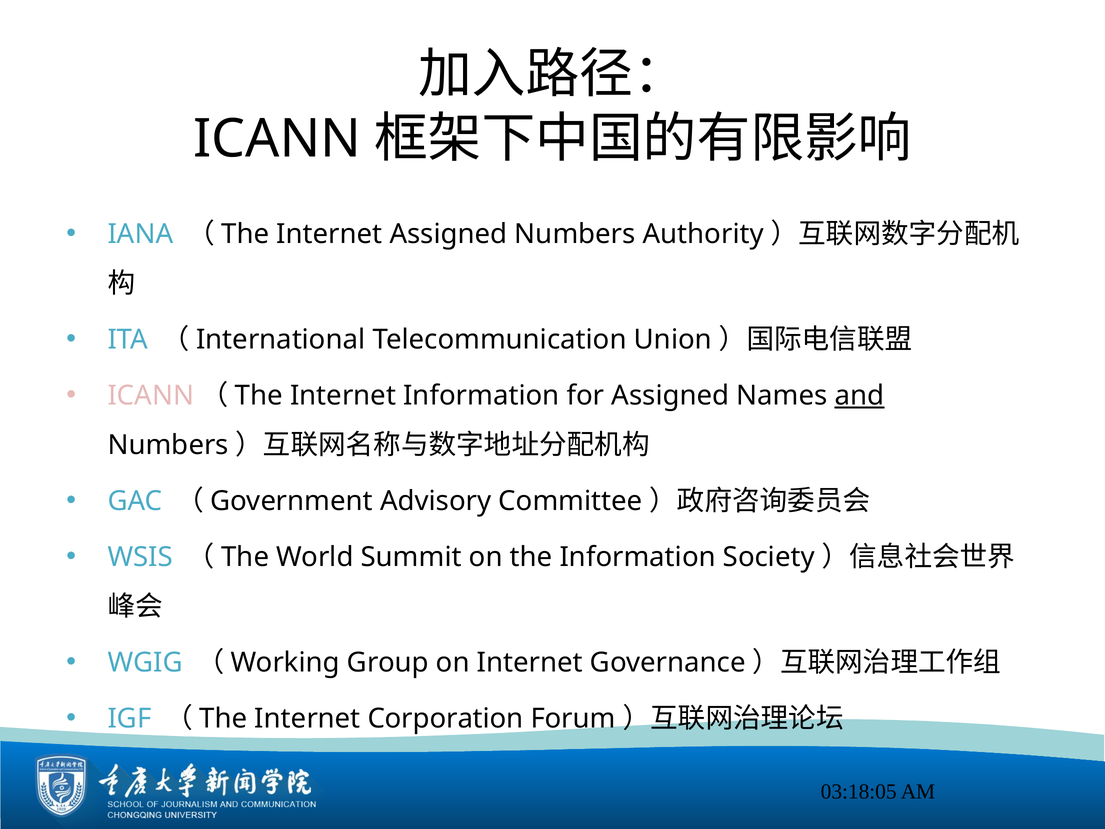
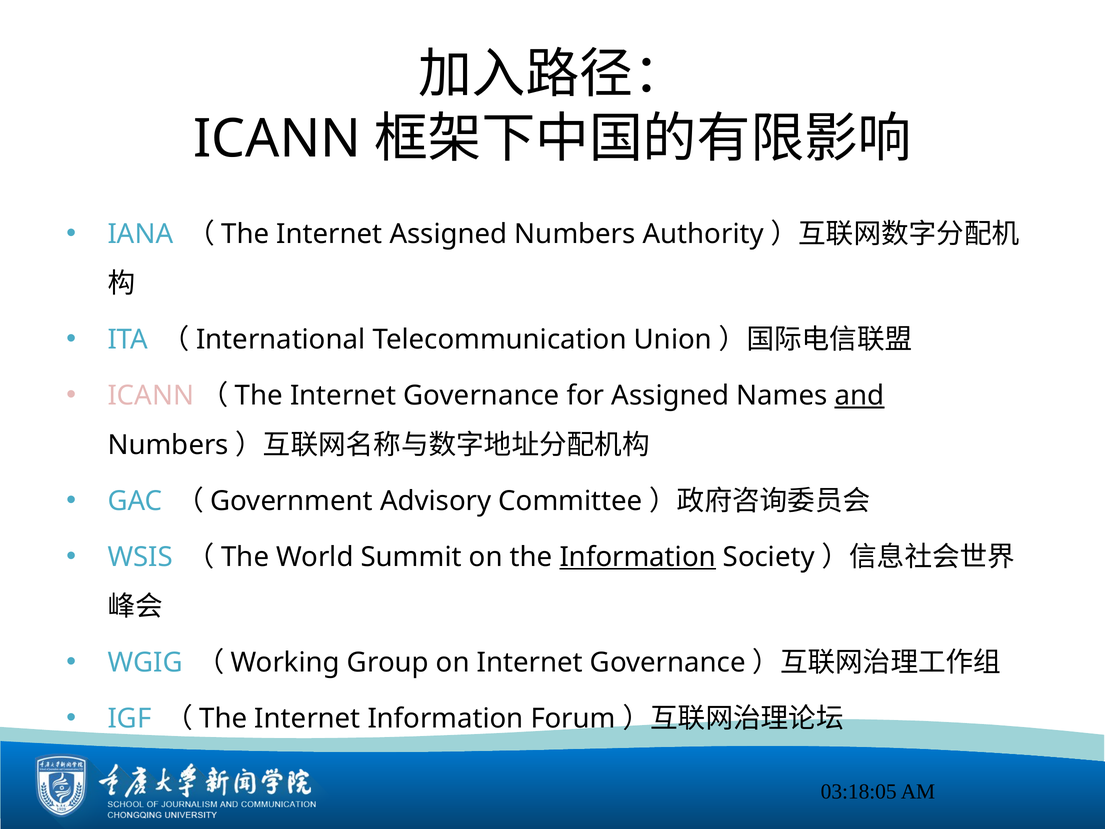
Internet Information: Information -> Governance
Information at (638, 557) underline: none -> present
Internet Corporation: Corporation -> Information
